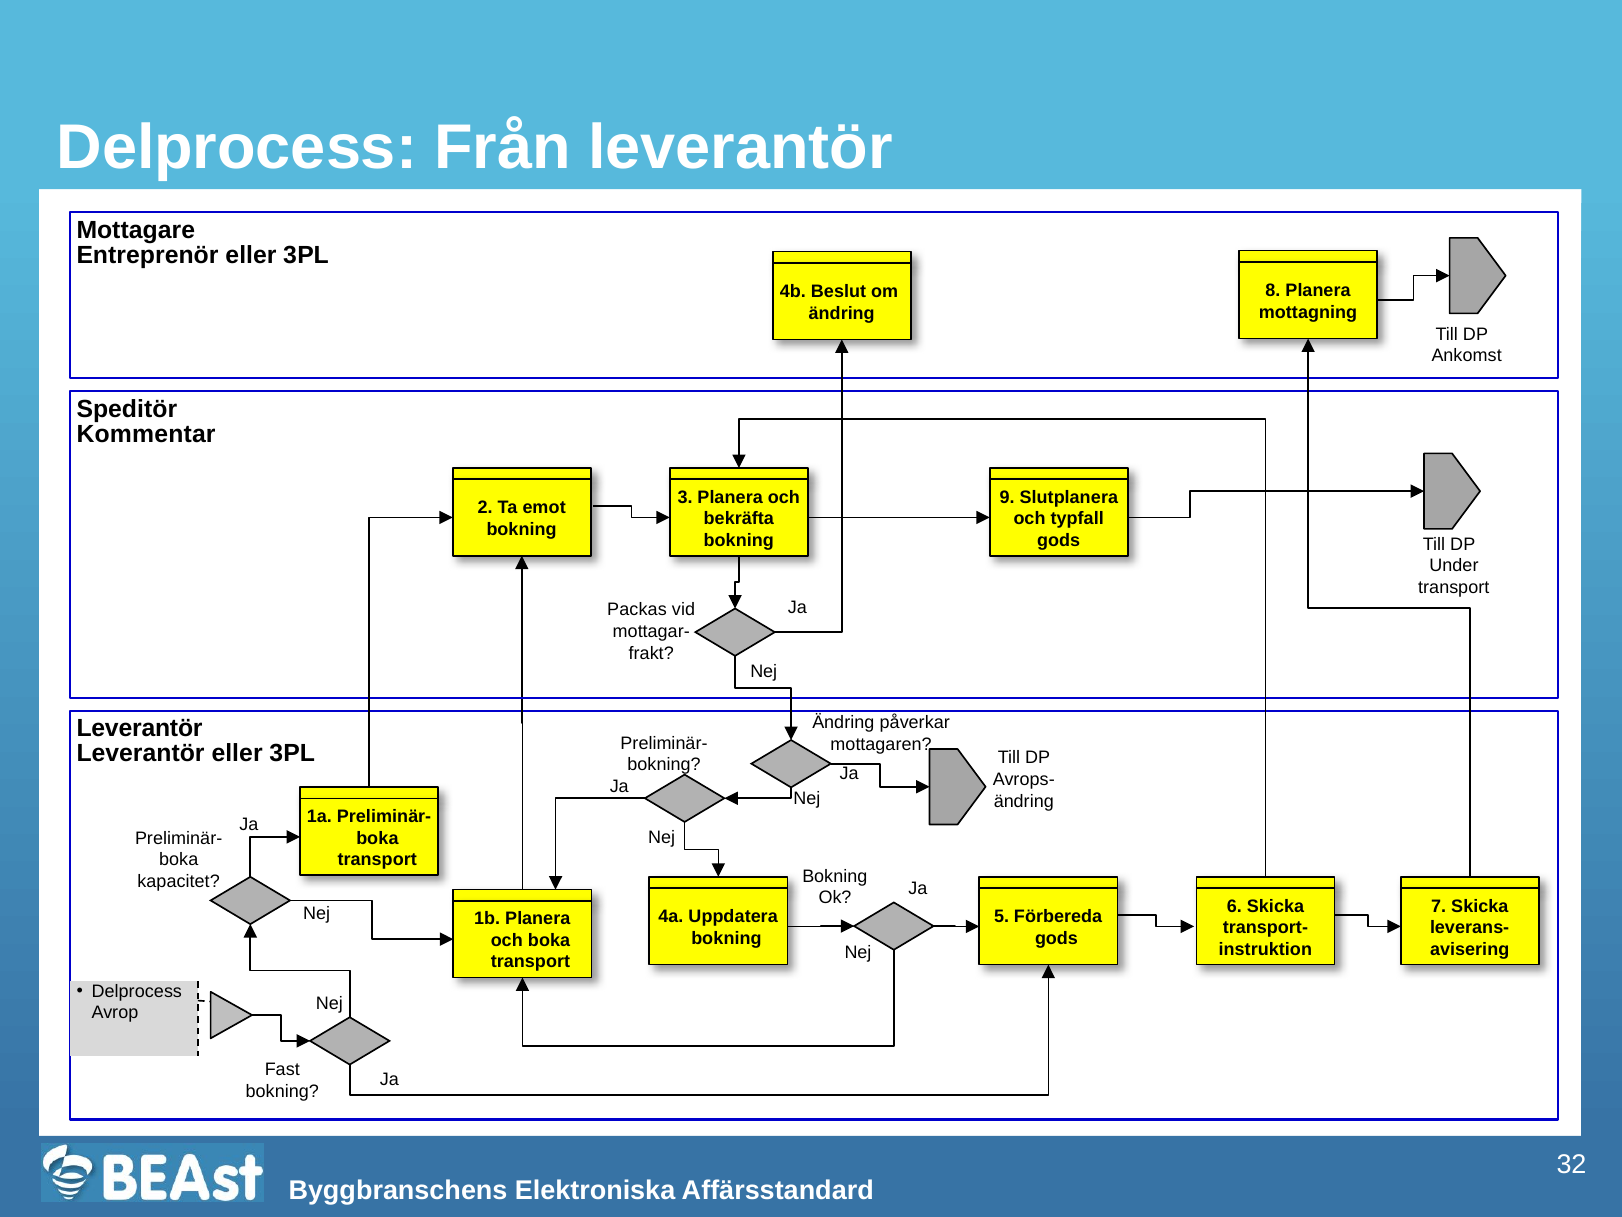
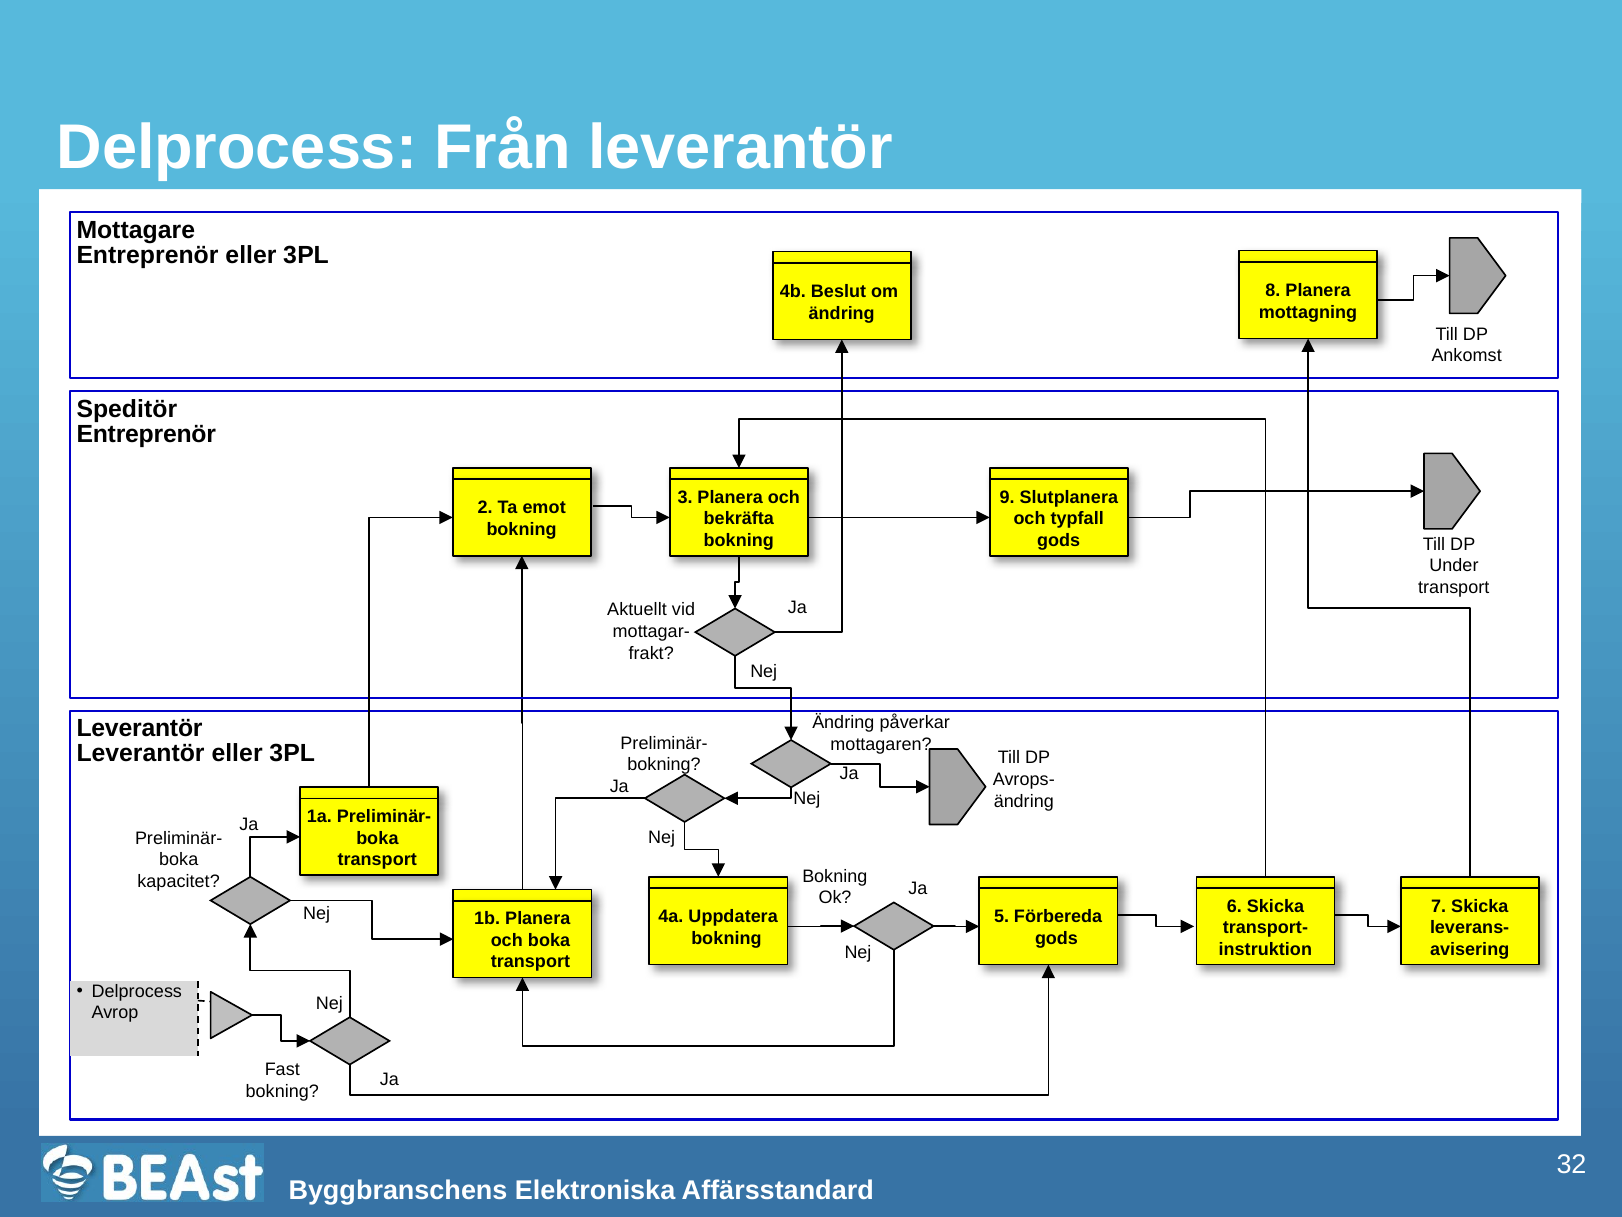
Kommentar at (146, 434): Kommentar -> Entreprenör
Packas: Packas -> Aktuellt
